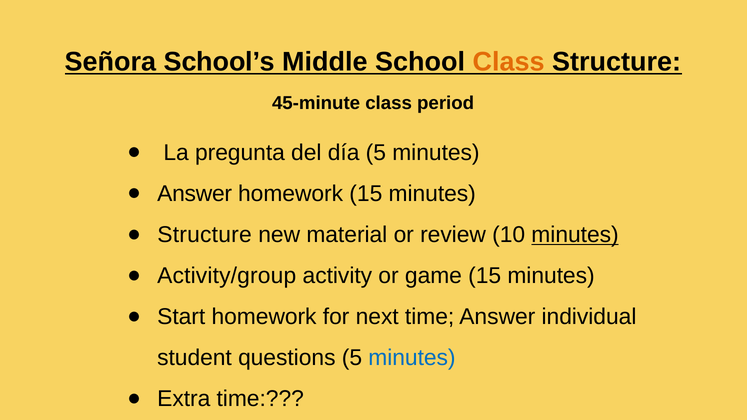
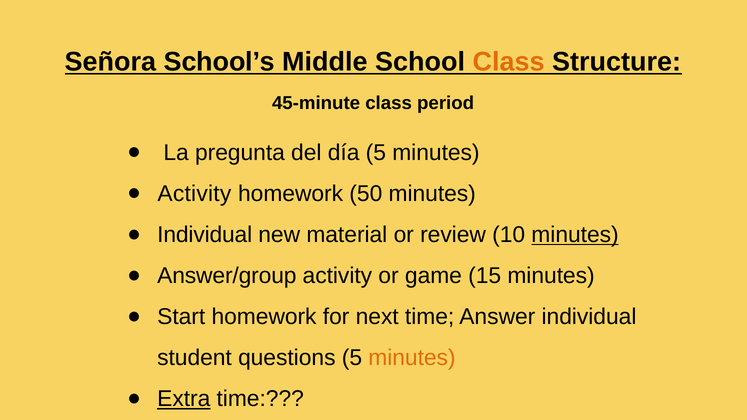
Answer at (195, 194): Answer -> Activity
homework 15: 15 -> 50
Structure at (205, 235): Structure -> Individual
Activity/group: Activity/group -> Answer/group
minutes at (412, 358) colour: blue -> orange
Extra underline: none -> present
